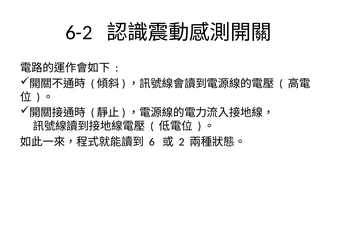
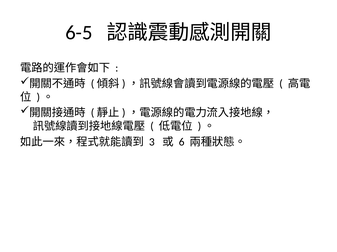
6-2: 6-2 -> 6-5
6: 6 -> 3
2: 2 -> 6
